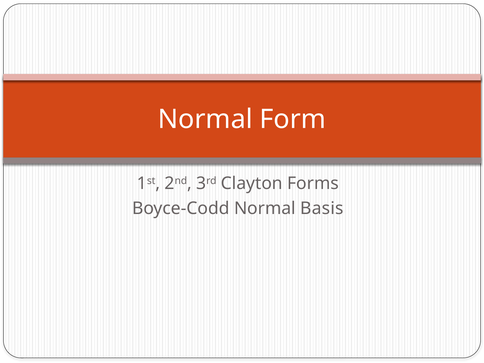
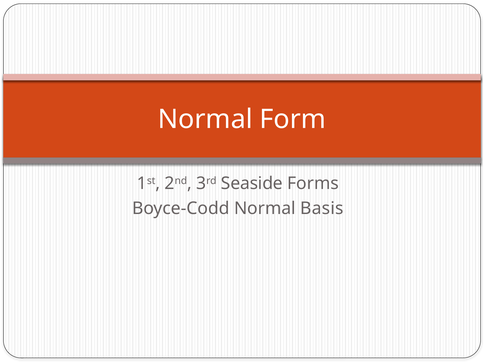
Clayton: Clayton -> Seaside
